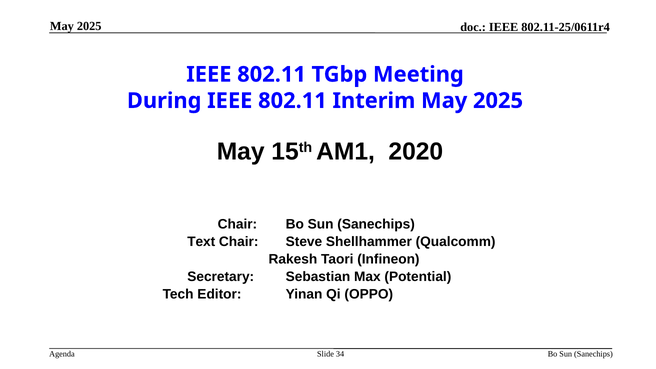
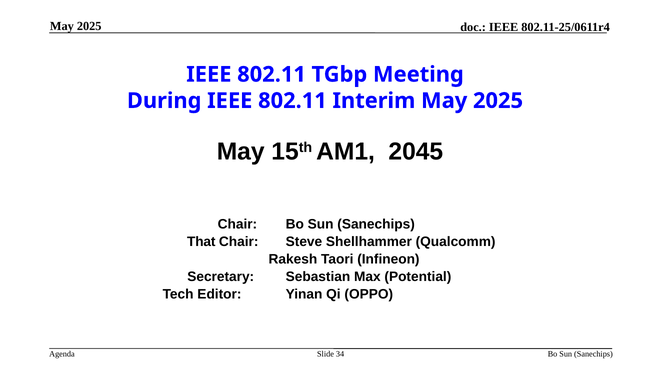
2020: 2020 -> 2045
Text: Text -> That
